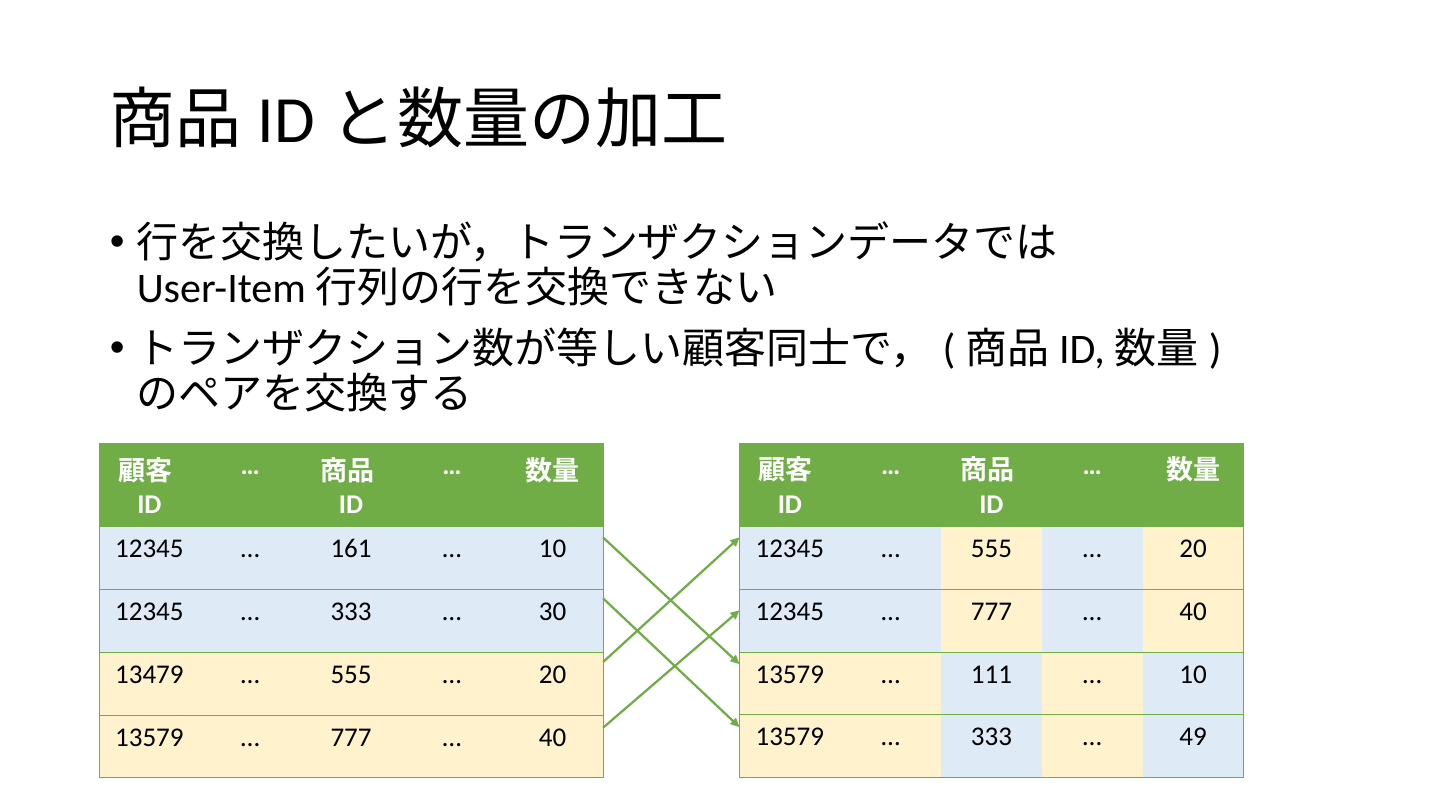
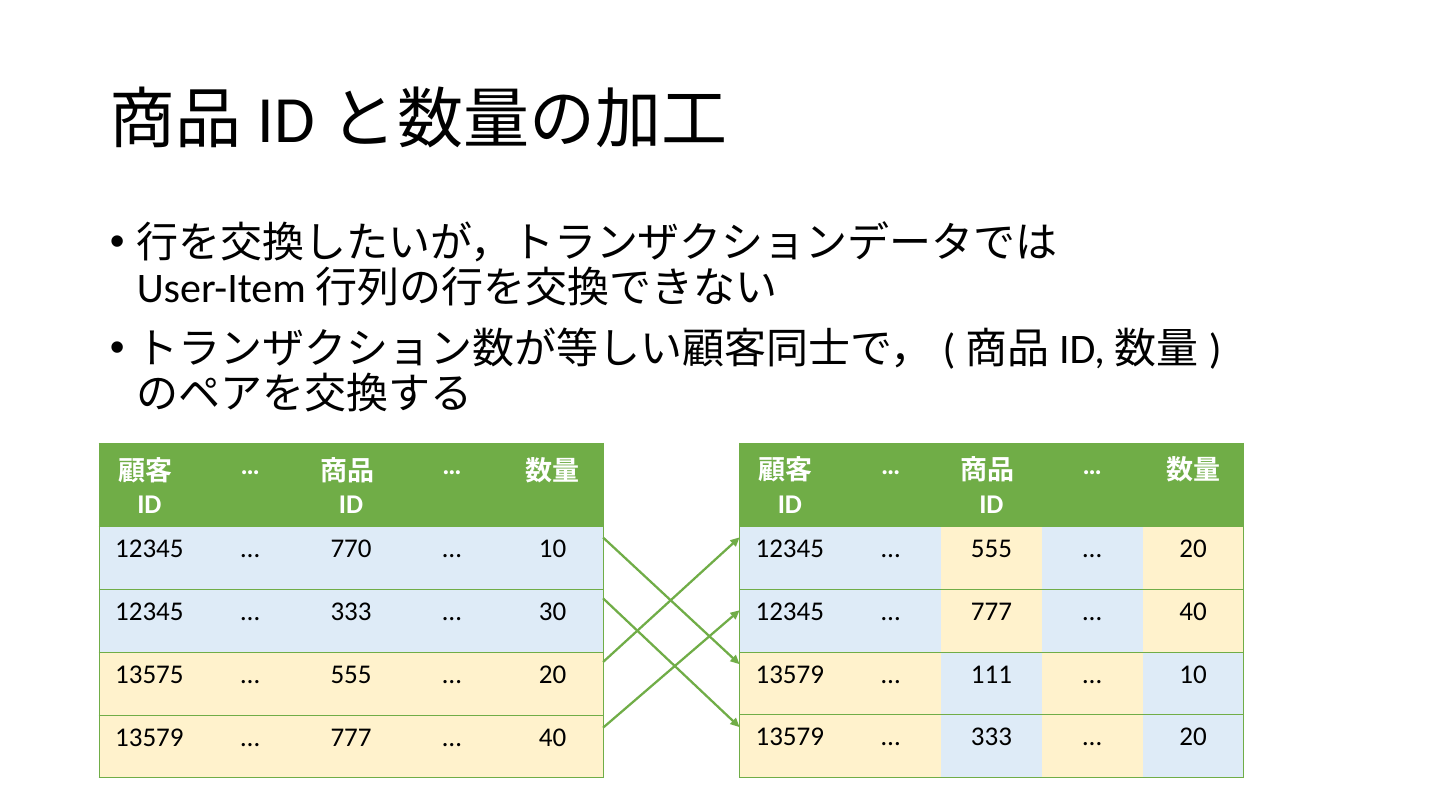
161: 161 -> 770
13479: 13479 -> 13575
49 at (1193, 737): 49 -> 20
